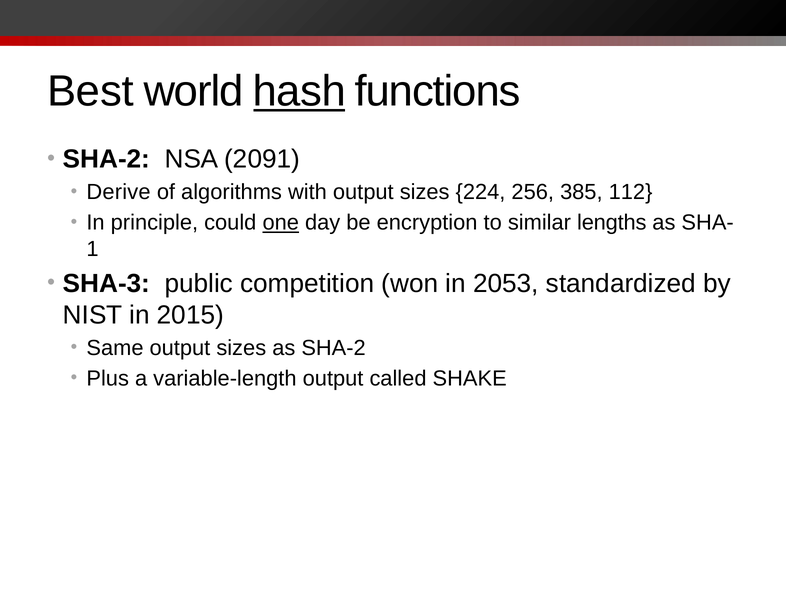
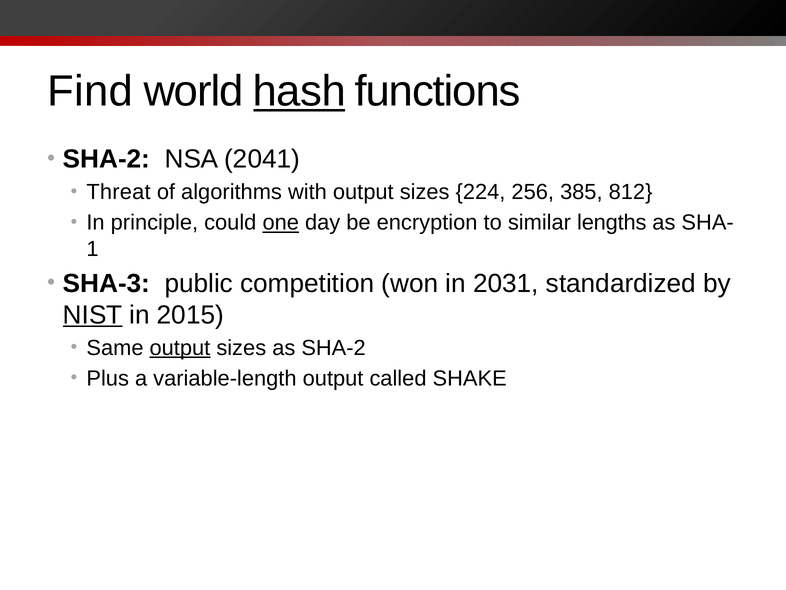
Best: Best -> Find
2091: 2091 -> 2041
Derive: Derive -> Threat
112: 112 -> 812
2053: 2053 -> 2031
NIST underline: none -> present
output at (180, 348) underline: none -> present
